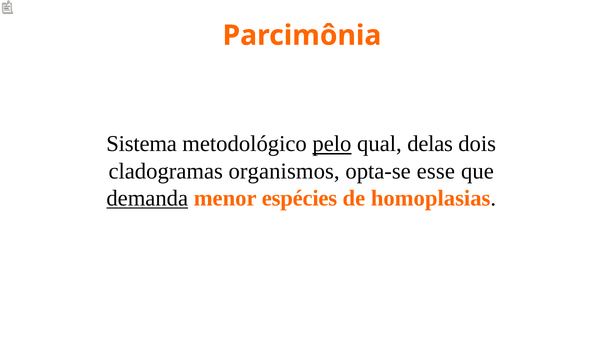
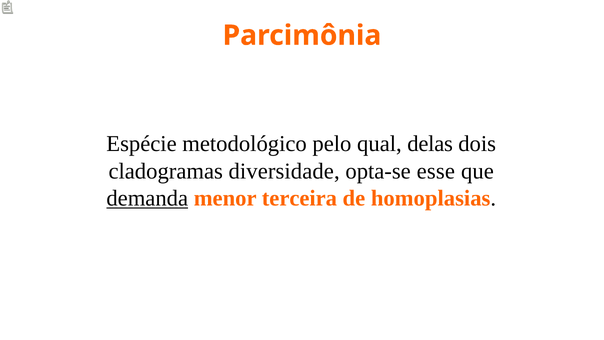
Sistema: Sistema -> Espécie
pelo underline: present -> none
organismos: organismos -> diversidade
espécies: espécies -> terceira
